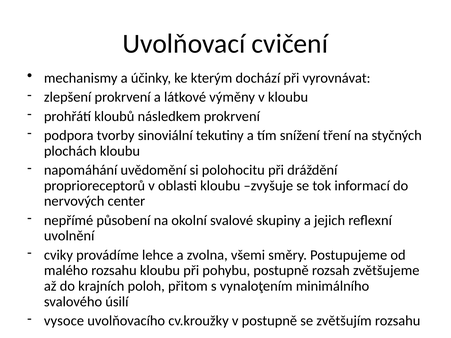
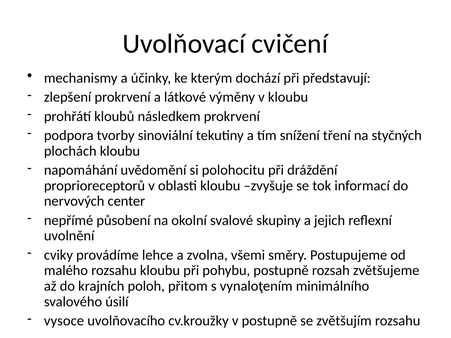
vyrovnávat: vyrovnávat -> představují
